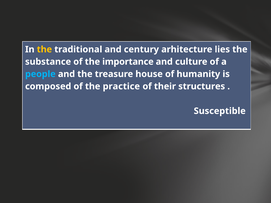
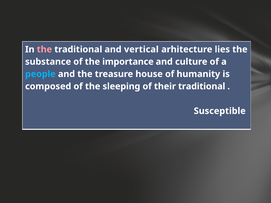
the at (44, 49) colour: yellow -> pink
century: century -> vertical
practice: practice -> sleeping
their structures: structures -> traditional
